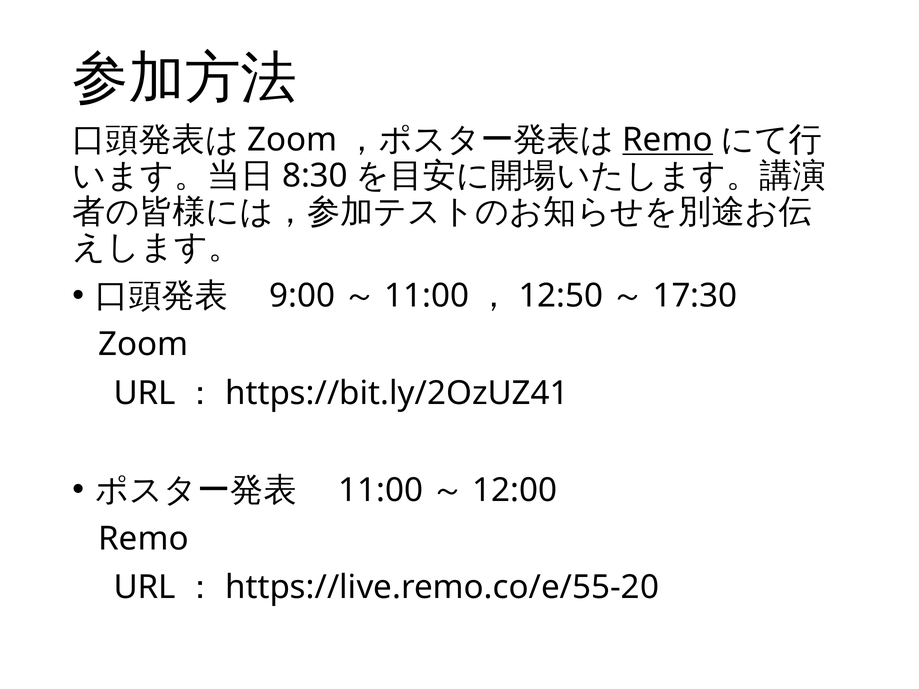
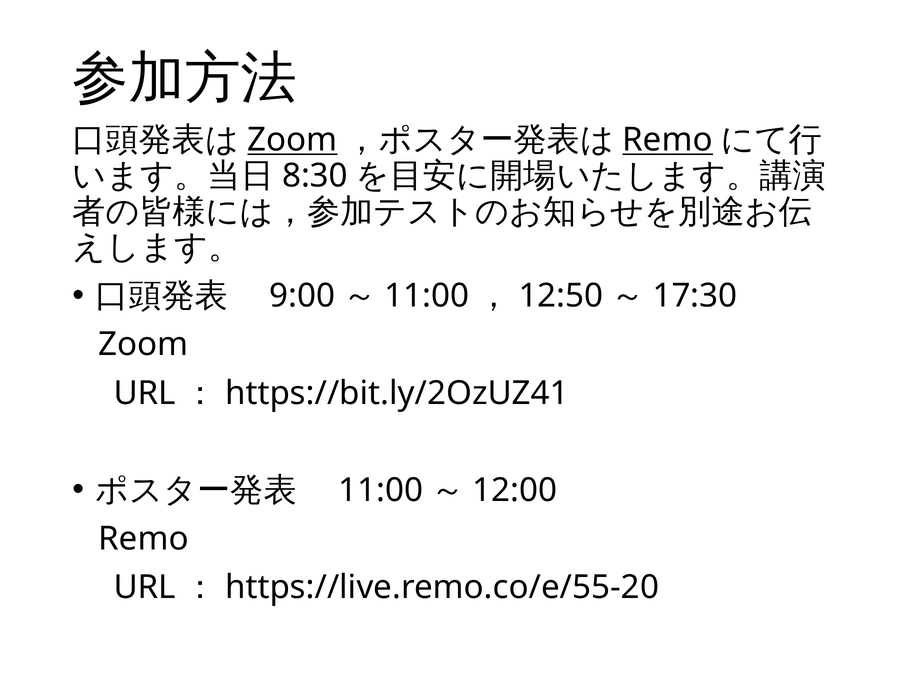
Zoom at (292, 140) underline: none -> present
